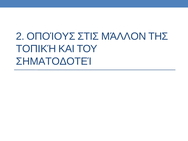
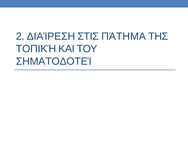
ΟΠΟΊΟΥΣ: ΟΠΟΊΟΥΣ -> ΔΙΑΊΡΕΣΗ
ΜΆΛΛΟΝ: ΜΆΛΛΟΝ -> ΠΆΤΗΜΑ
